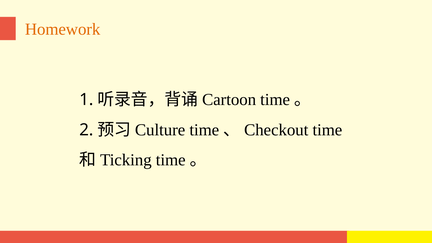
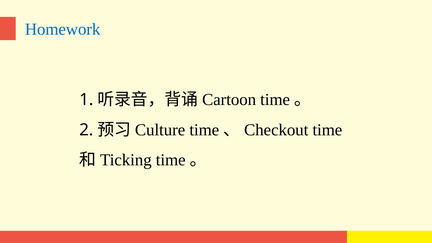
Homework colour: orange -> blue
